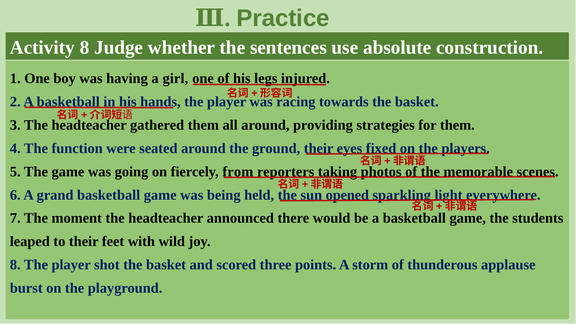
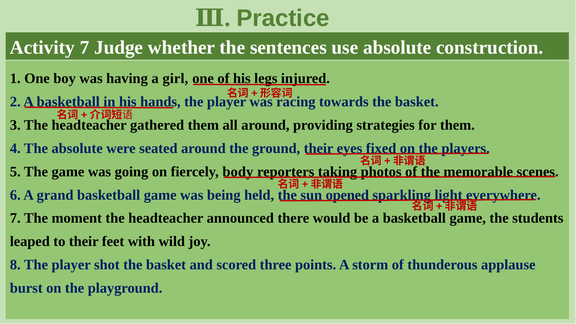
Activity 8: 8 -> 7
The function: function -> absolute
from: from -> body
